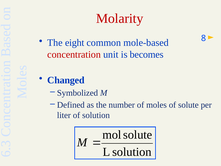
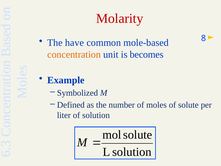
eight: eight -> have
concentration colour: red -> orange
Changed: Changed -> Example
